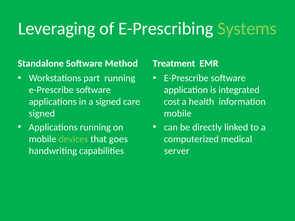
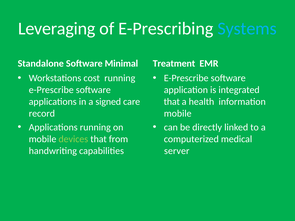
Systems colour: light green -> light blue
Method: Method -> Minimal
part: part -> cost
cost at (172, 102): cost -> that
signed at (42, 114): signed -> record
goes: goes -> from
